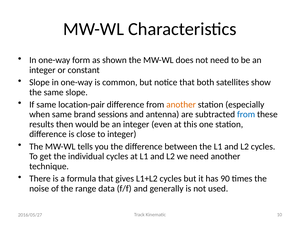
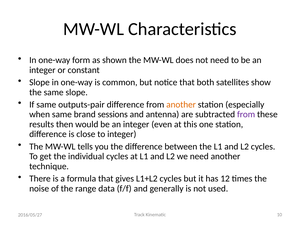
location-pair: location-pair -> outputs-pair
from at (246, 114) colour: blue -> purple
90: 90 -> 12
